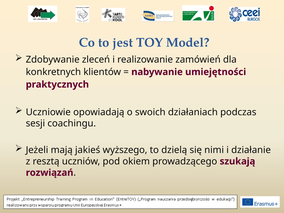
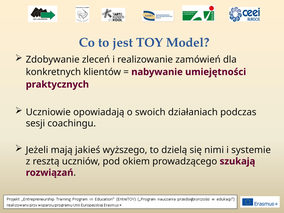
działanie: działanie -> systemie
